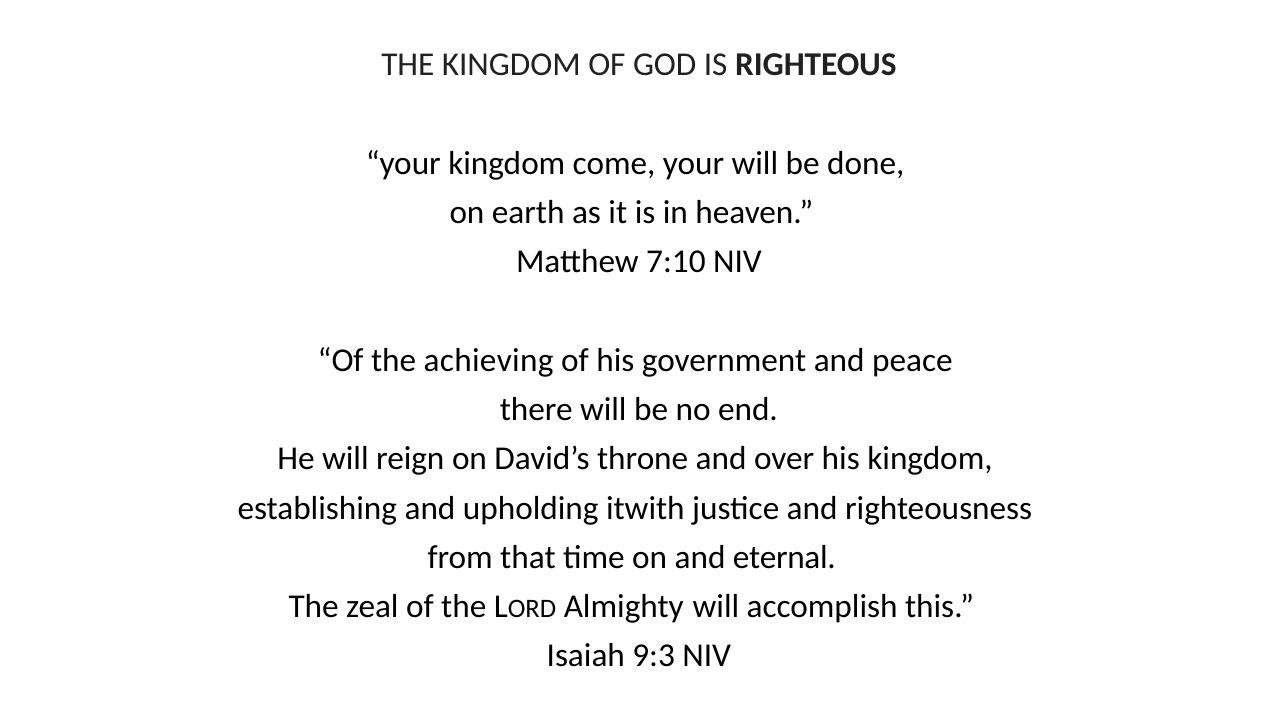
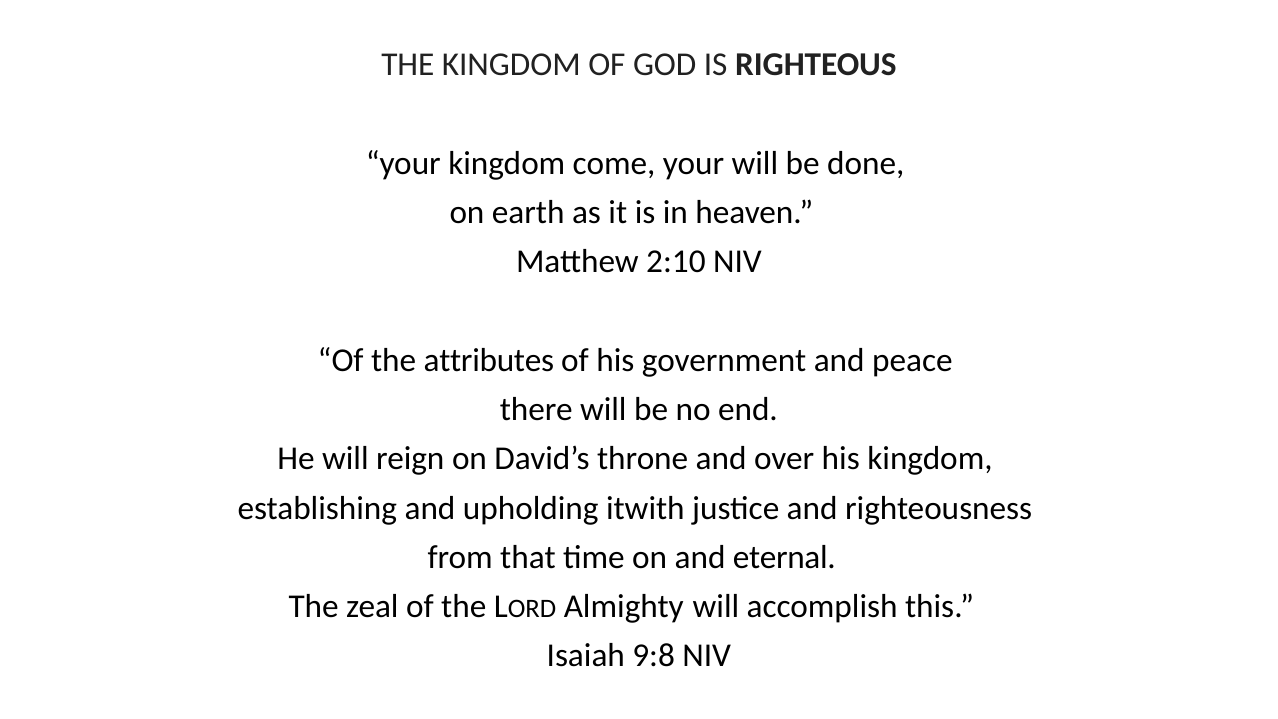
7:10: 7:10 -> 2:10
achieving: achieving -> attributes
9:3: 9:3 -> 9:8
